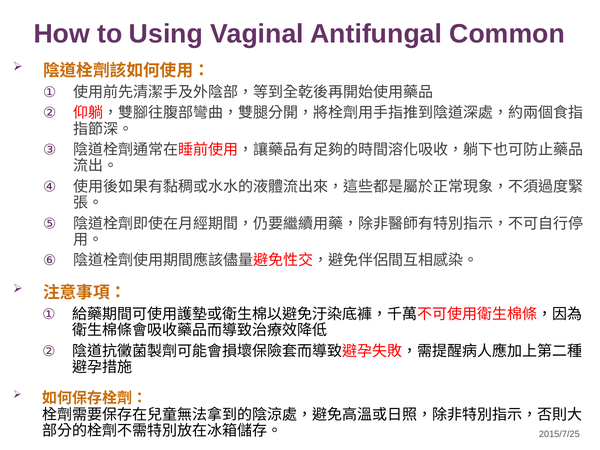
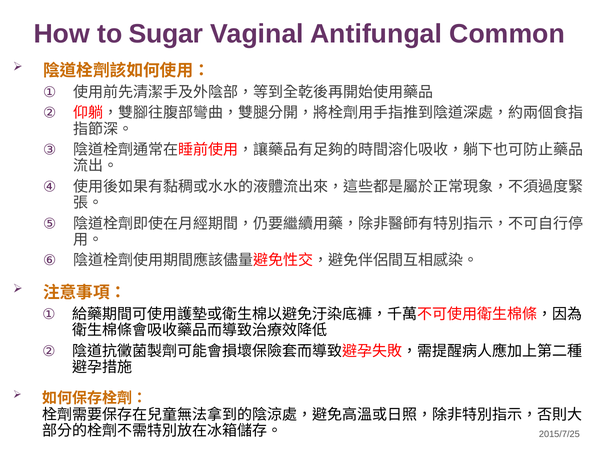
Using: Using -> Sugar
